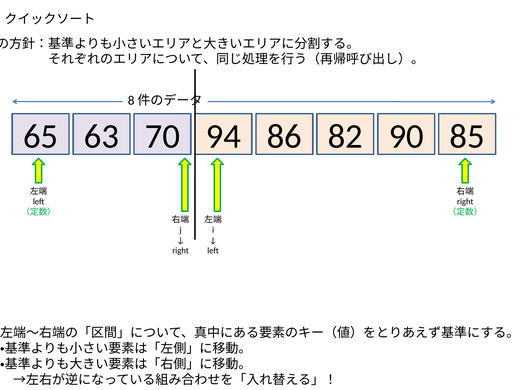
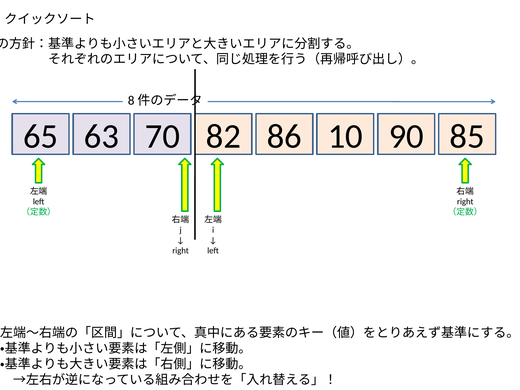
94: 94 -> 82
82: 82 -> 10
